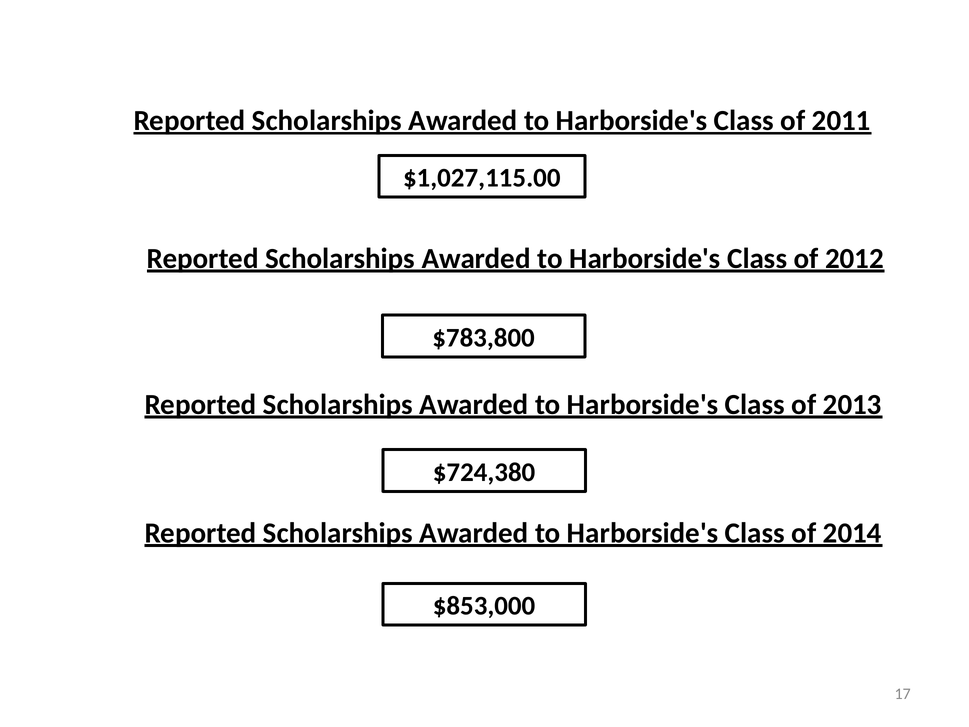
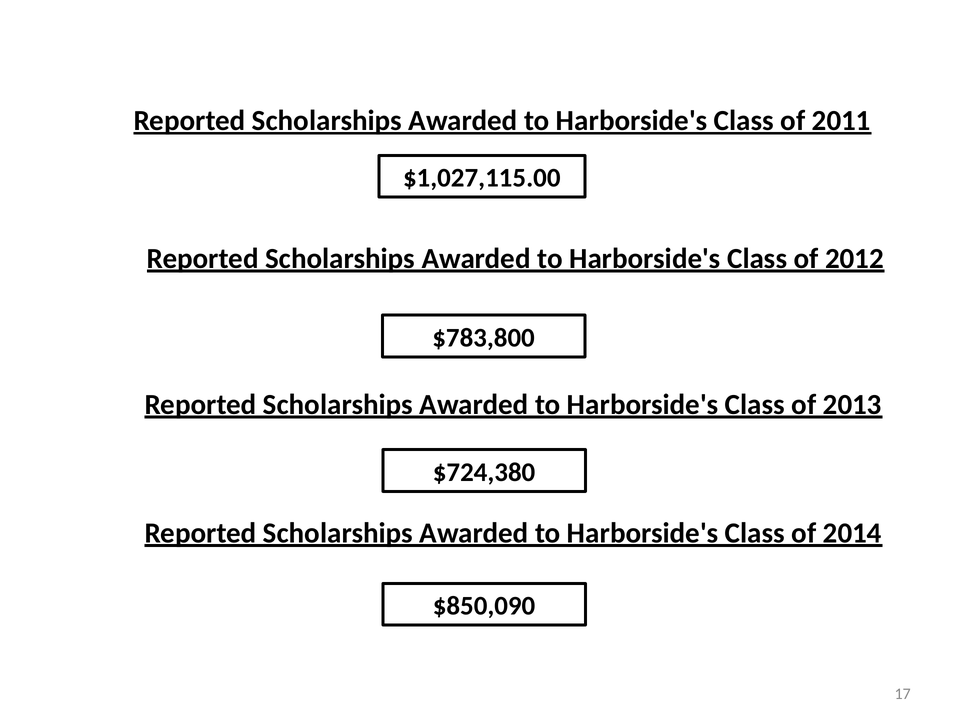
$853,000: $853,000 -> $850,090
